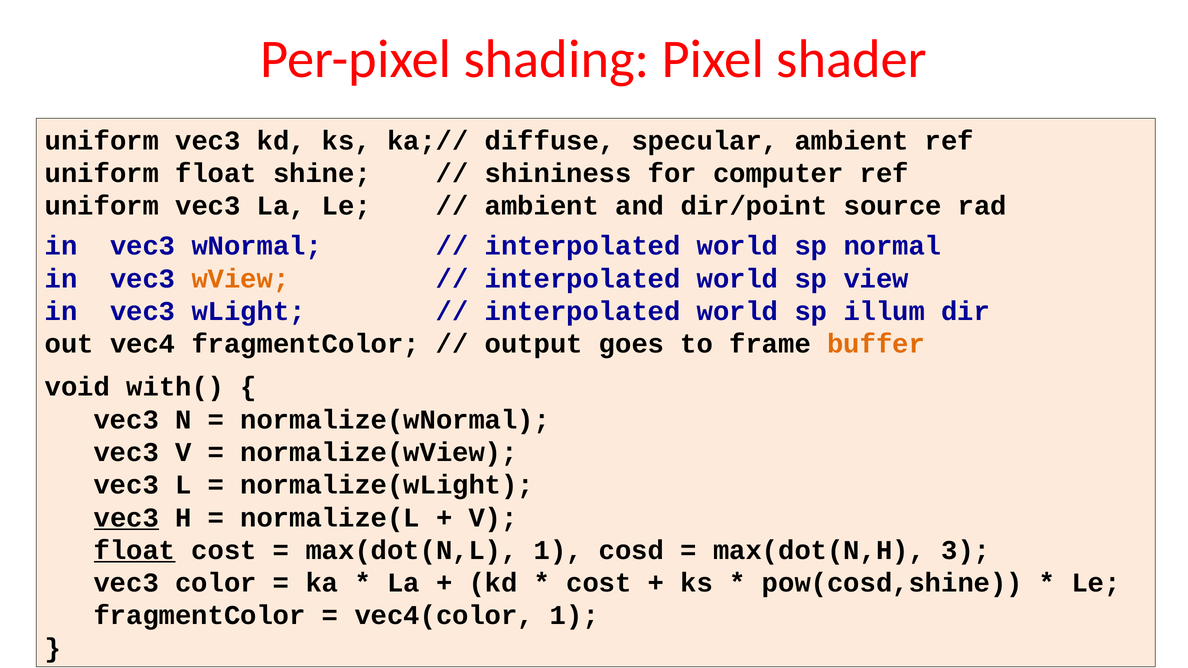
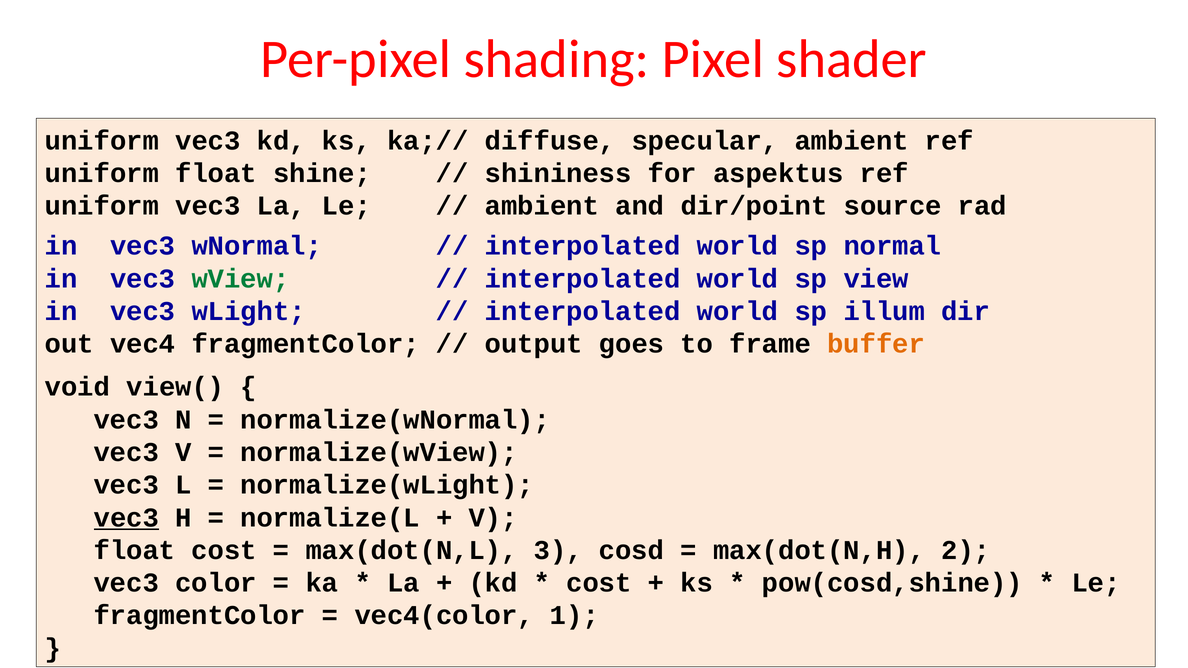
computer: computer -> aspektus
wView colour: orange -> green
with(: with( -> view(
float at (135, 550) underline: present -> none
max(dot(N,L 1: 1 -> 3
3: 3 -> 2
